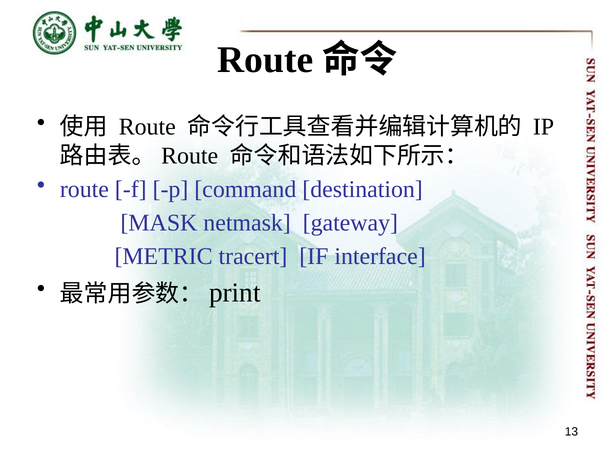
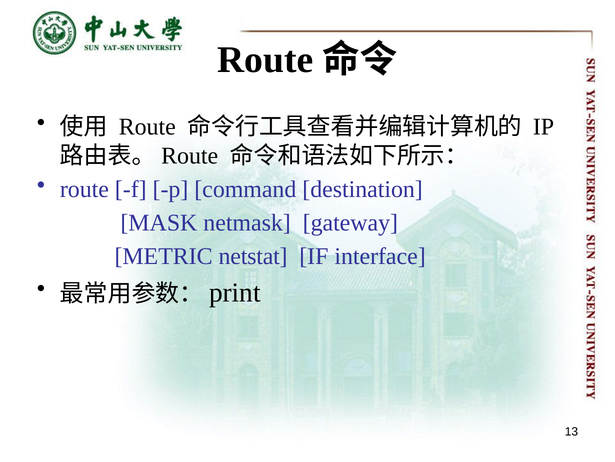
tracert: tracert -> netstat
